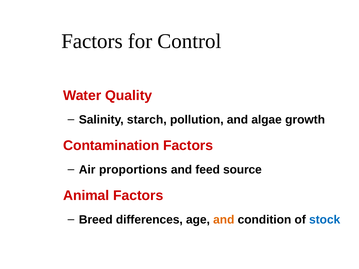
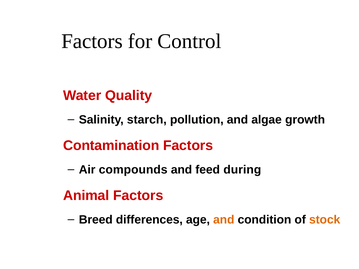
proportions: proportions -> compounds
source: source -> during
stock colour: blue -> orange
